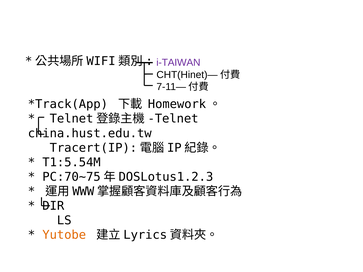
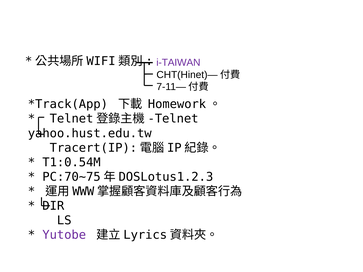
china.hust.edu.tw: china.hust.edu.tw -> yahoo.hust.edu.tw
T1:5.54M: T1:5.54M -> T1:0.54M
Yutobe colour: orange -> purple
